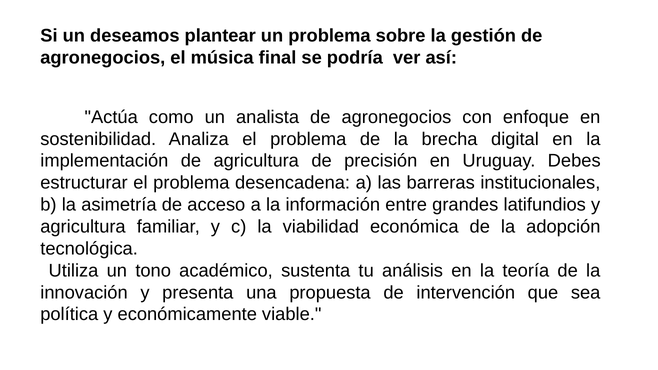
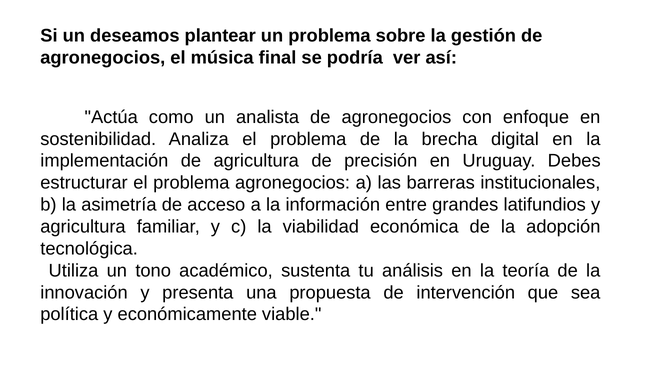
problema desencadena: desencadena -> agronegocios
